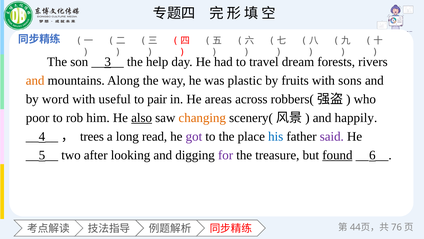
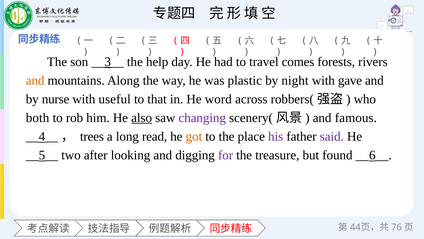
dream: dream -> comes
fruits: fruits -> night
sons: sons -> gave
word: word -> nurse
pair: pair -> that
areas: areas -> word
poor: poor -> both
changing colour: orange -> purple
happily: happily -> famous
got colour: purple -> orange
his colour: blue -> purple
found underline: present -> none
